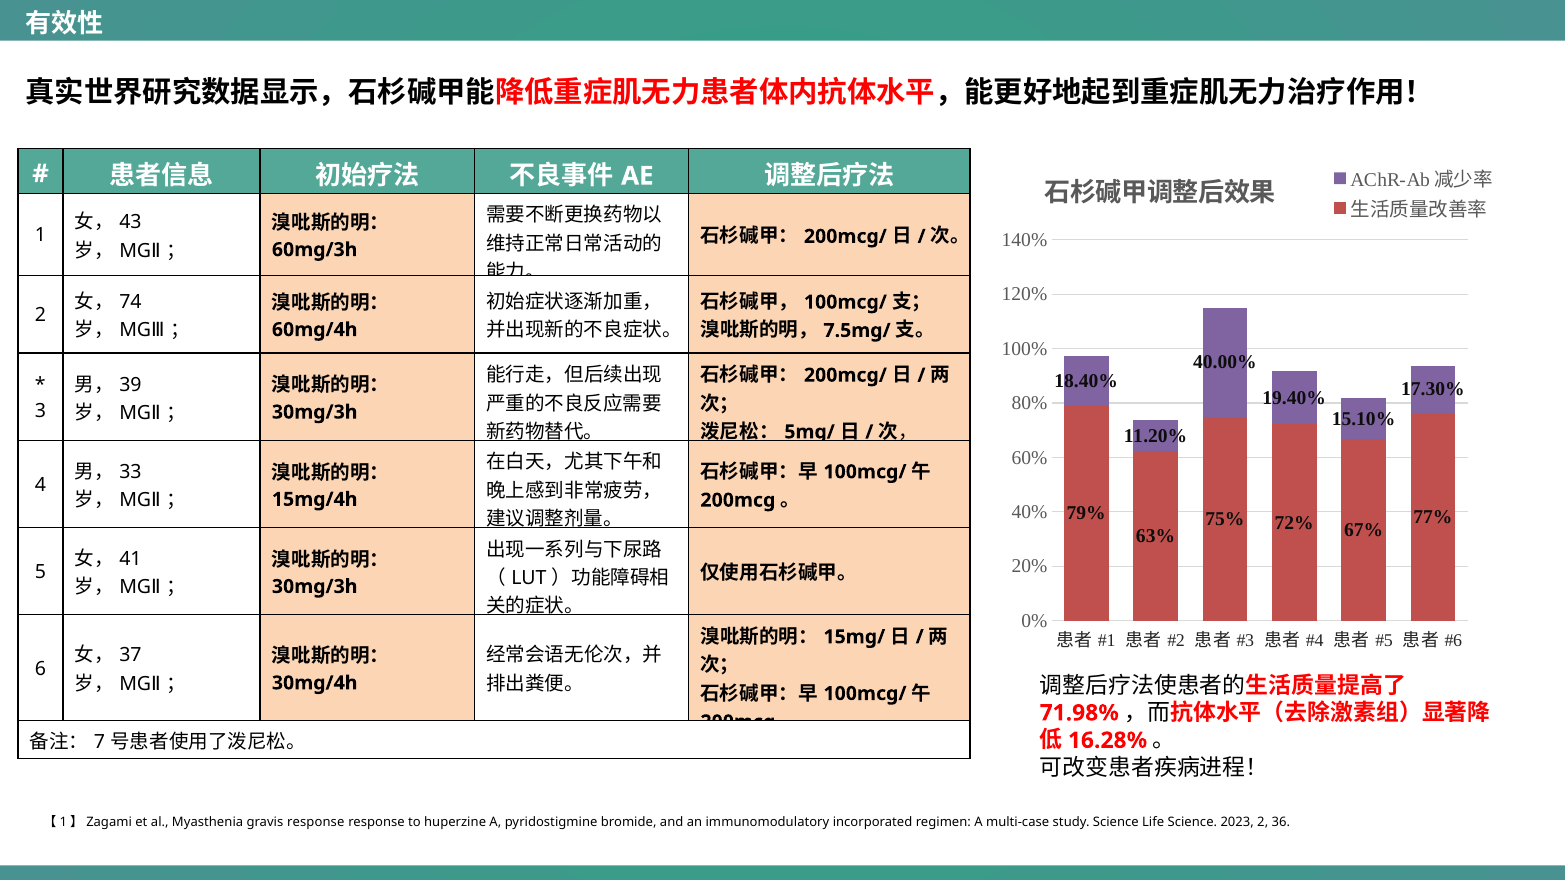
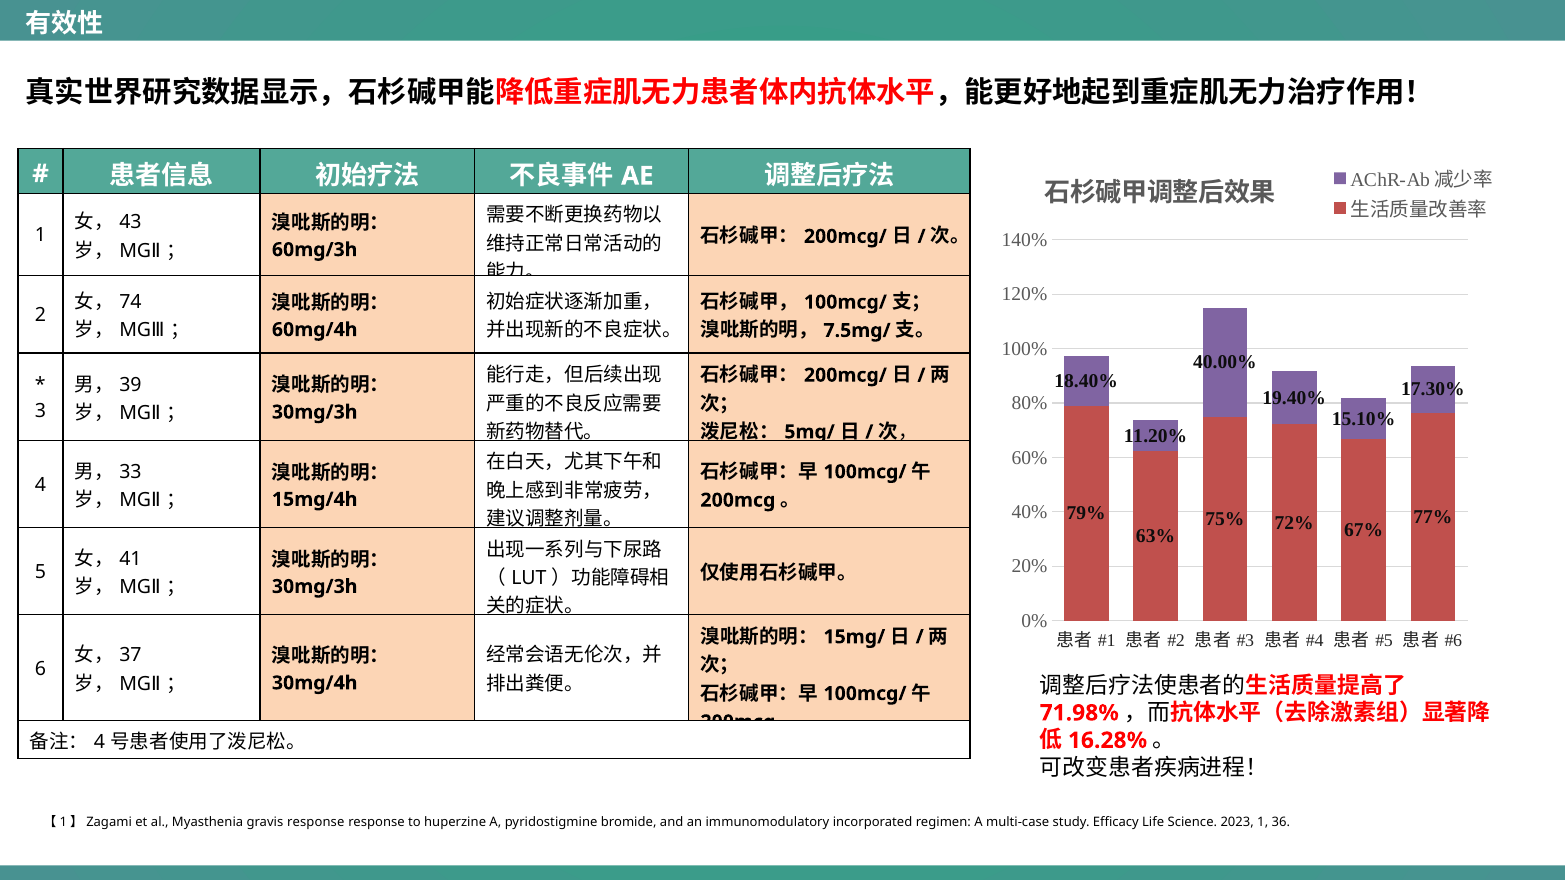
7 at (100, 743): 7 -> 4
study Science: Science -> Efficacy
2023 2: 2 -> 1
